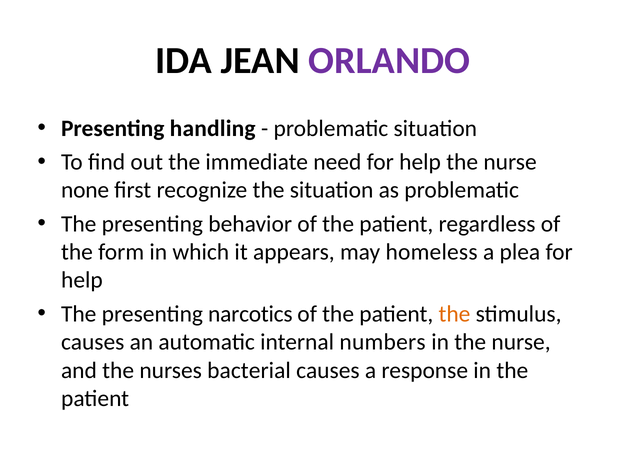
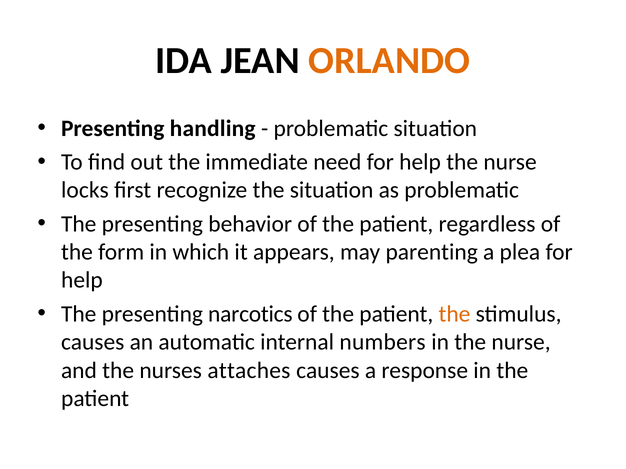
ORLANDO colour: purple -> orange
none: none -> locks
homeless: homeless -> parenting
bacterial: bacterial -> attaches
